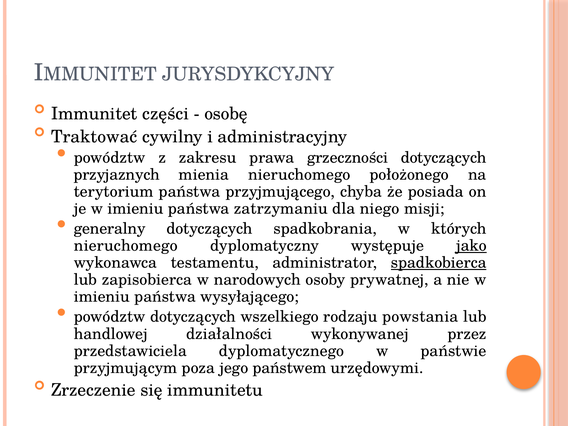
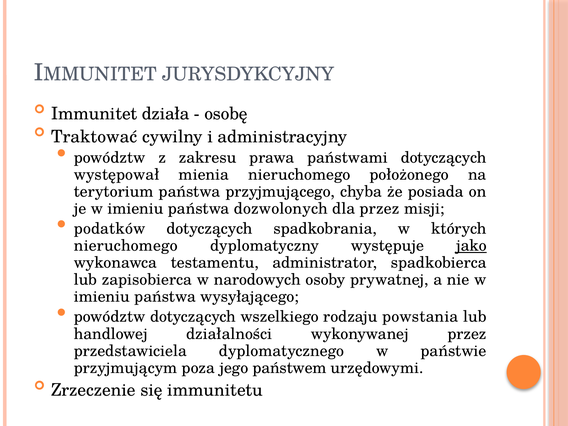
części: części -> działa
grzeczności: grzeczności -> państwami
przyjaznych: przyjaznych -> występował
zatrzymaniu: zatrzymaniu -> dozwolonych
dla niego: niego -> przez
generalny: generalny -> podatków
spadkobierca underline: present -> none
